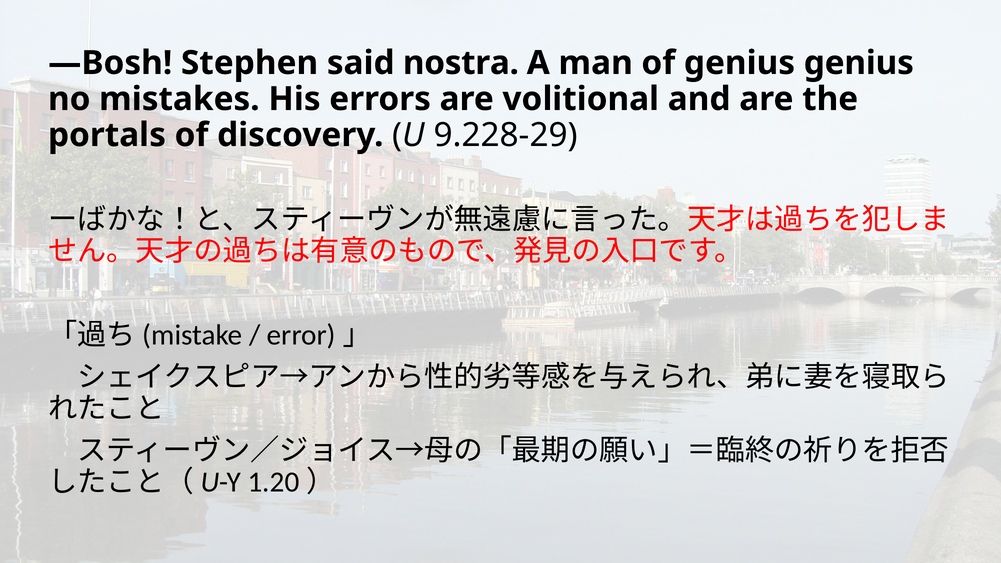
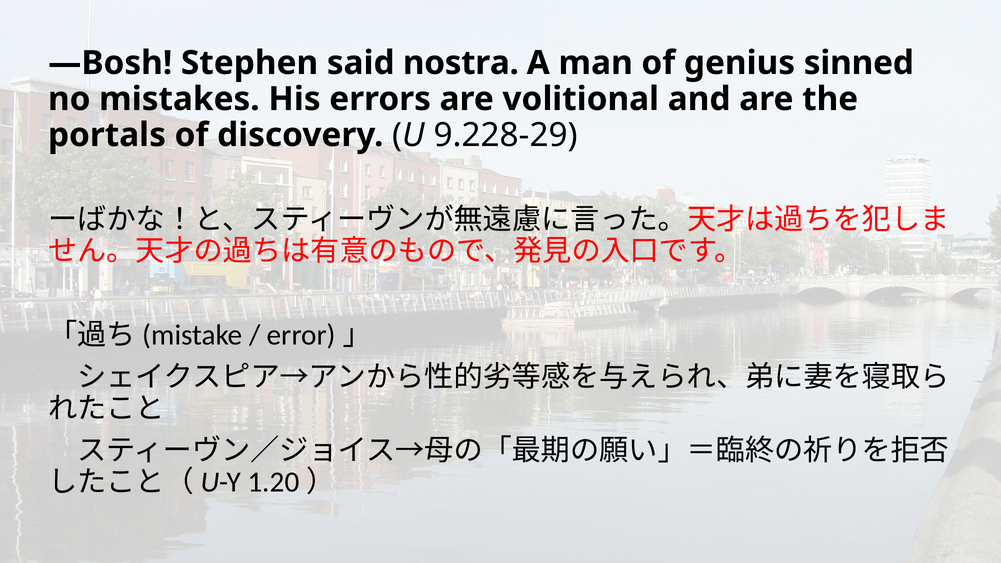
genius genius: genius -> sinned
